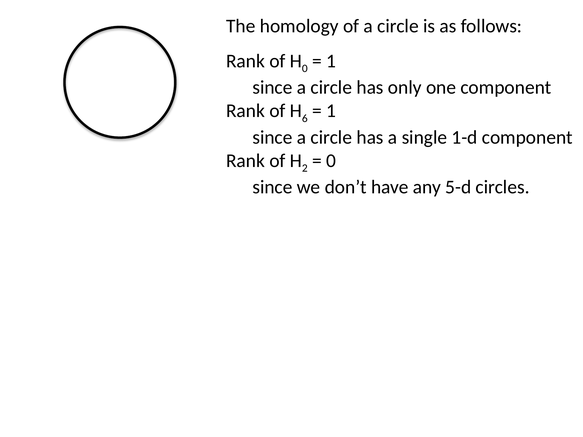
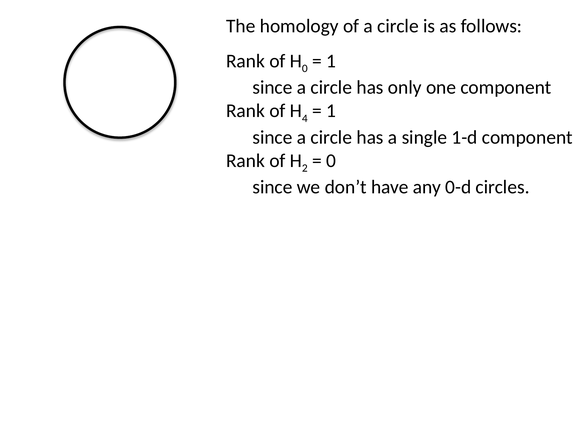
6: 6 -> 4
5-d: 5-d -> 0-d
